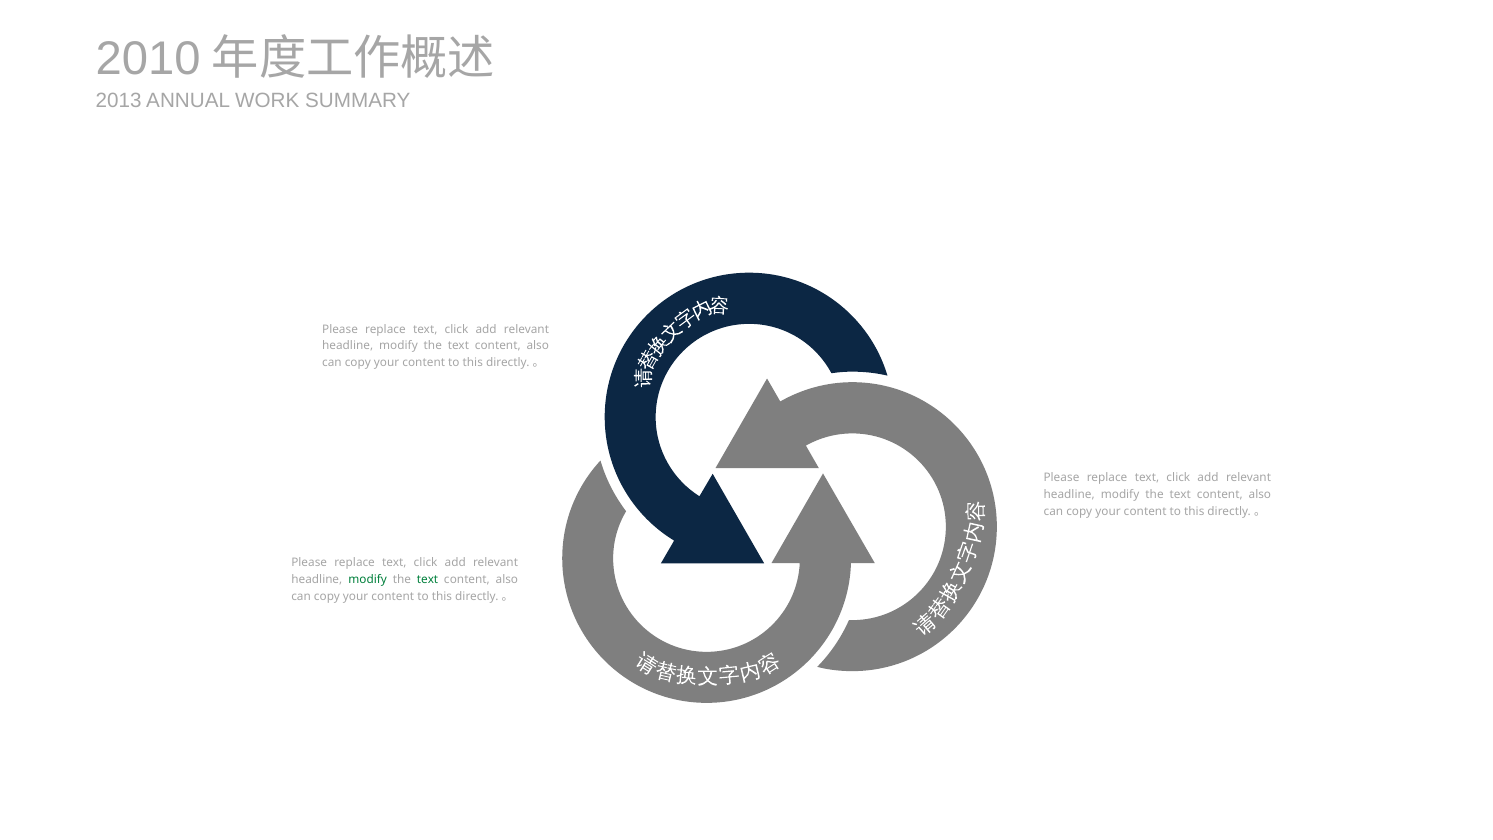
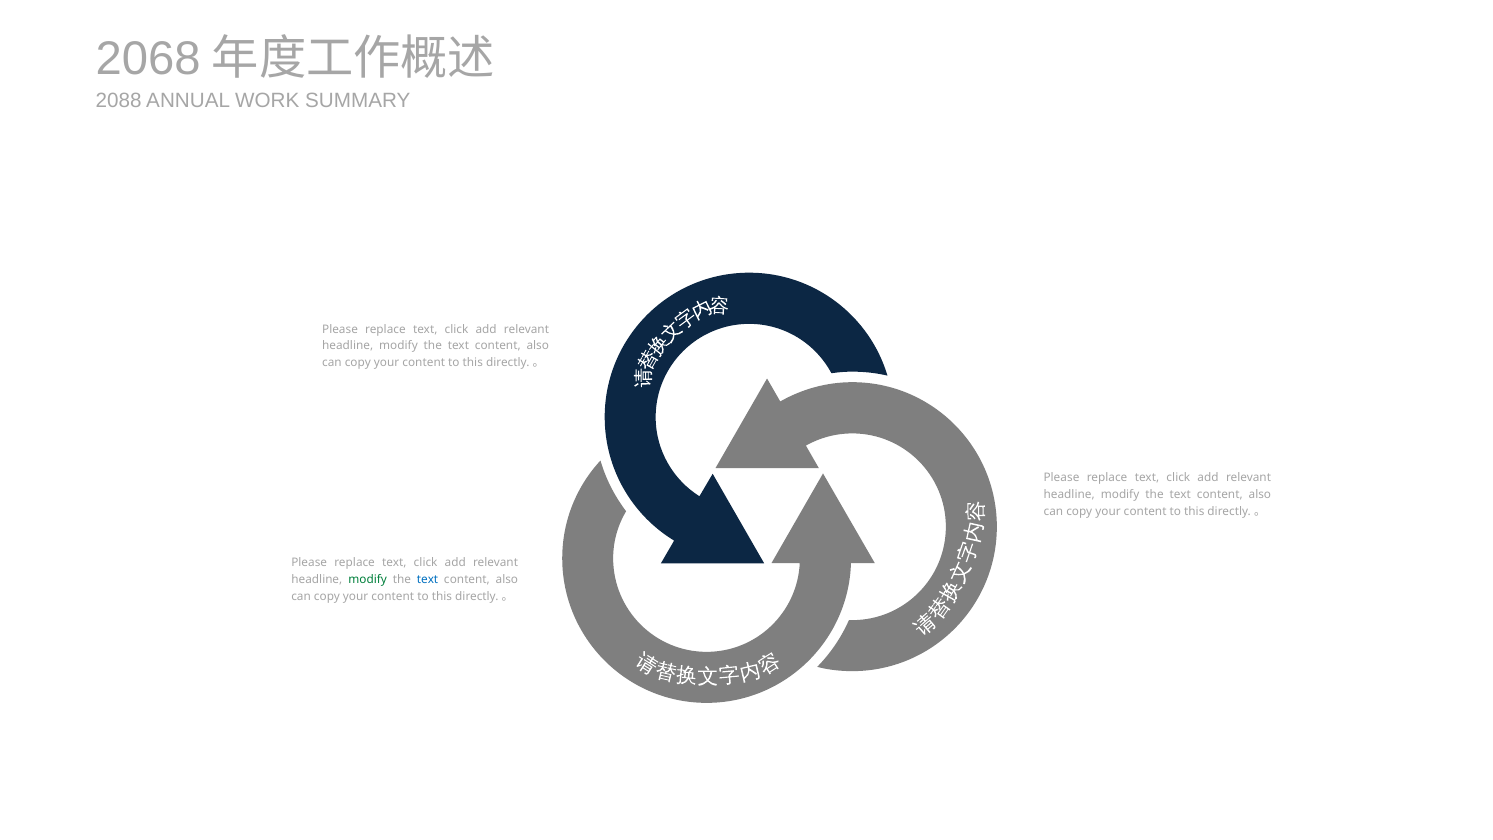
2010: 2010 -> 2068
2013: 2013 -> 2088
text at (428, 580) colour: green -> blue
